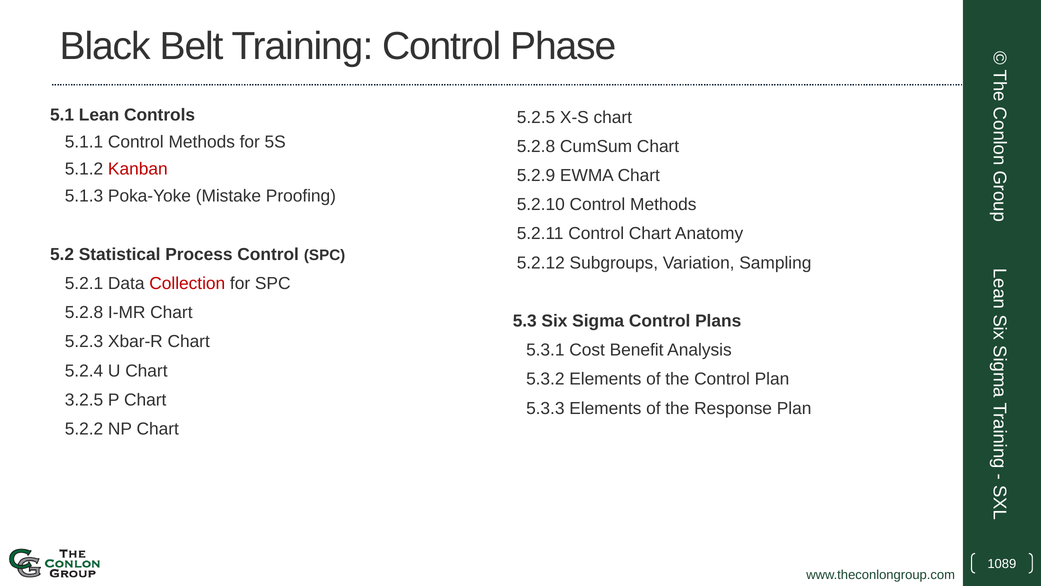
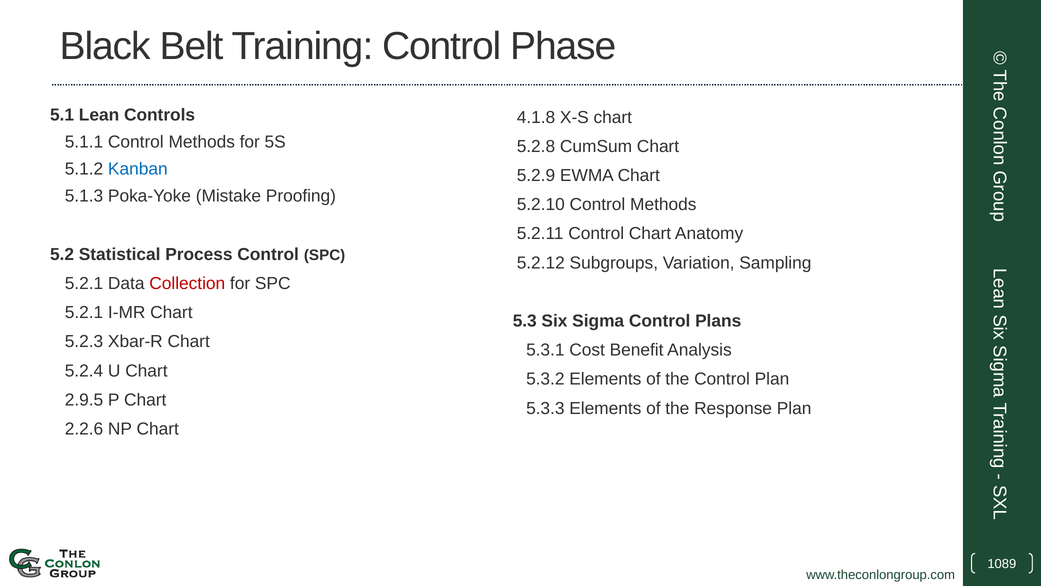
5.2.5: 5.2.5 -> 4.1.8
Kanban colour: red -> blue
5.2.8 at (84, 312): 5.2.8 -> 5.2.1
3.2.5: 3.2.5 -> 2.9.5
5.2.2: 5.2.2 -> 2.2.6
